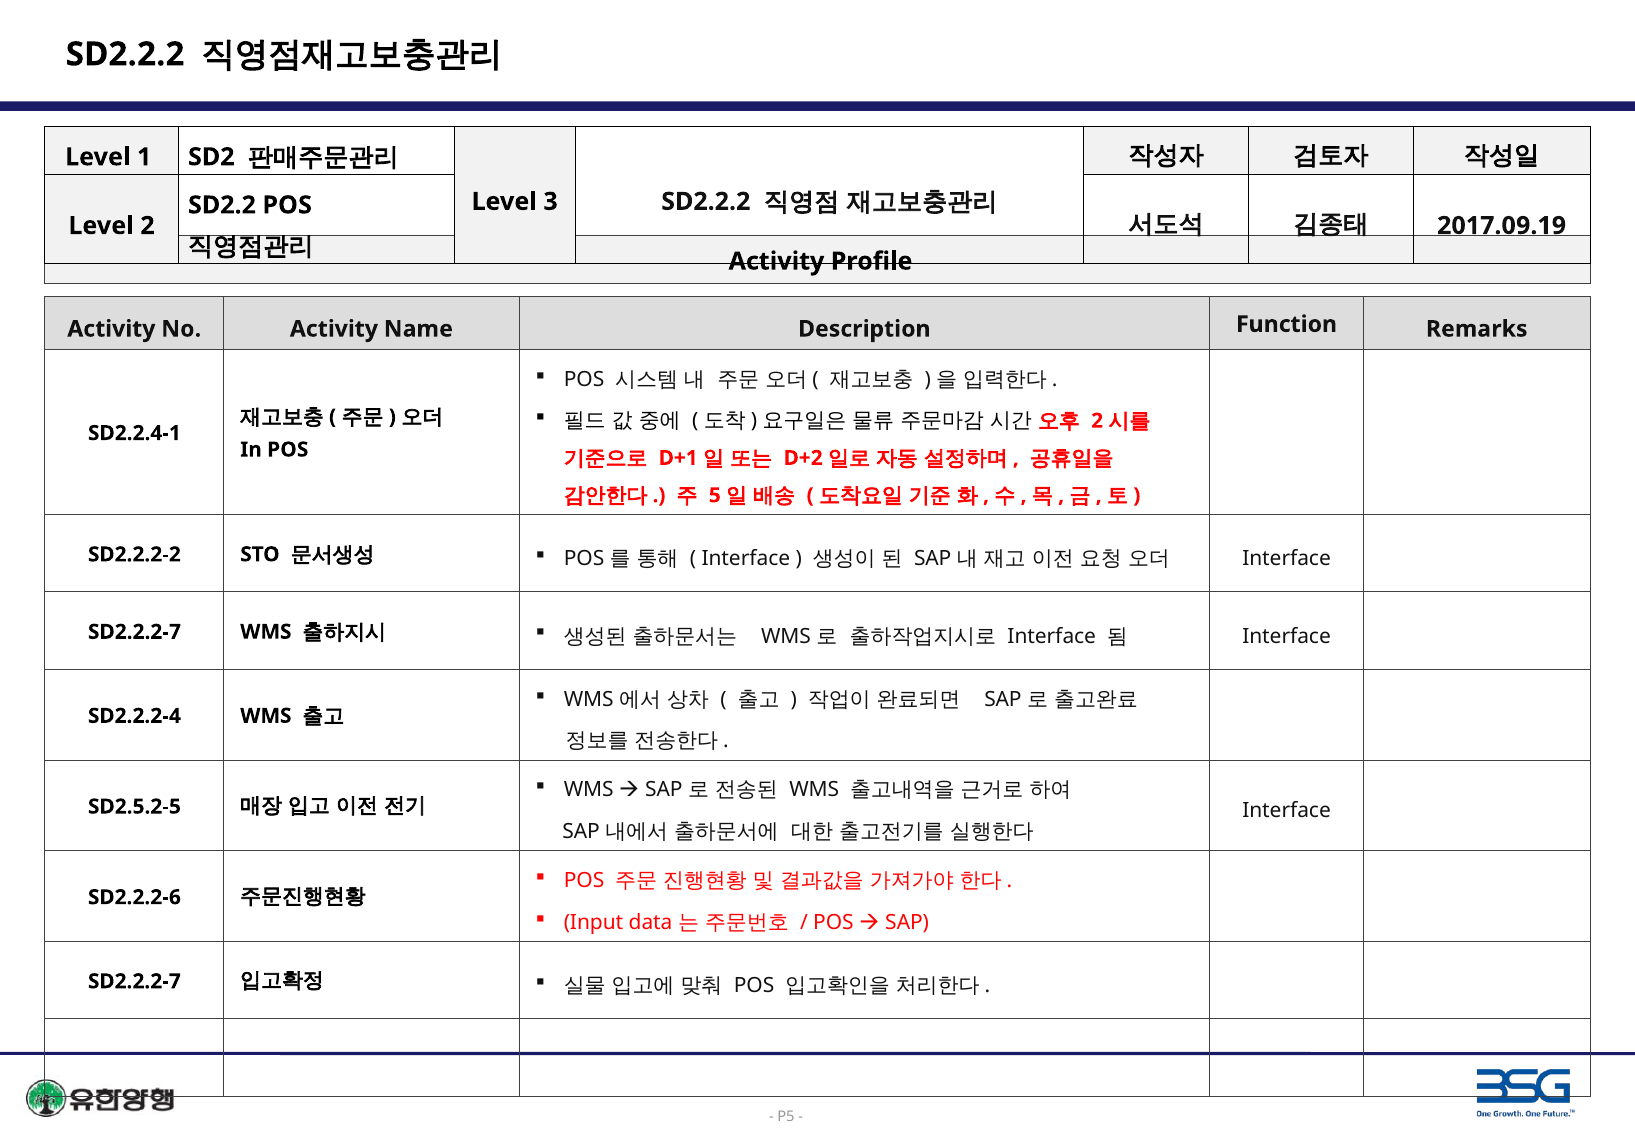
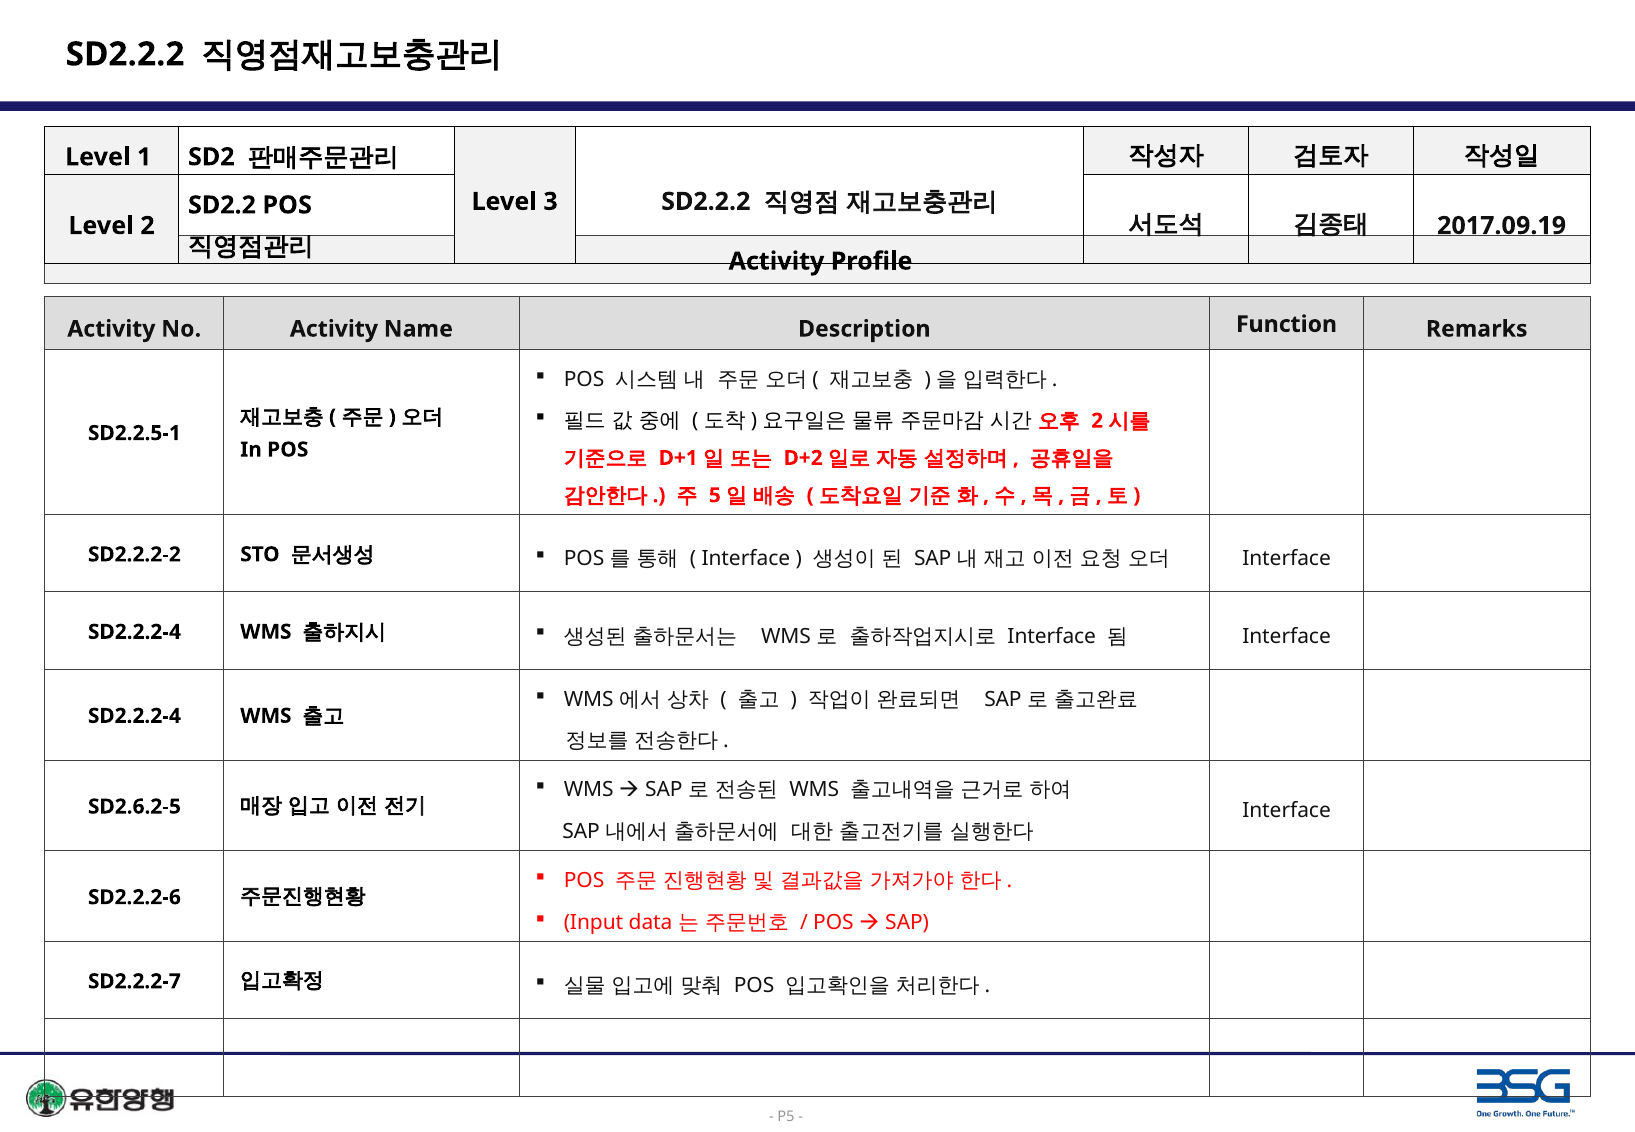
SD2.2.4-1: SD2.2.4-1 -> SD2.2.5-1
SD2.2.2-7 at (134, 632): SD2.2.2-7 -> SD2.2.2-4
SD2.5.2-5: SD2.5.2-5 -> SD2.6.2-5
